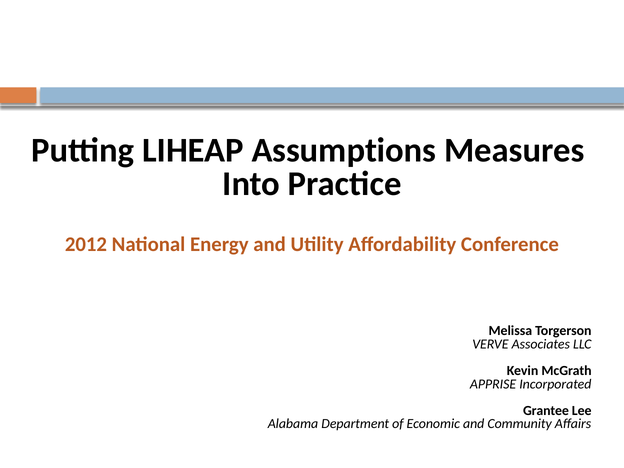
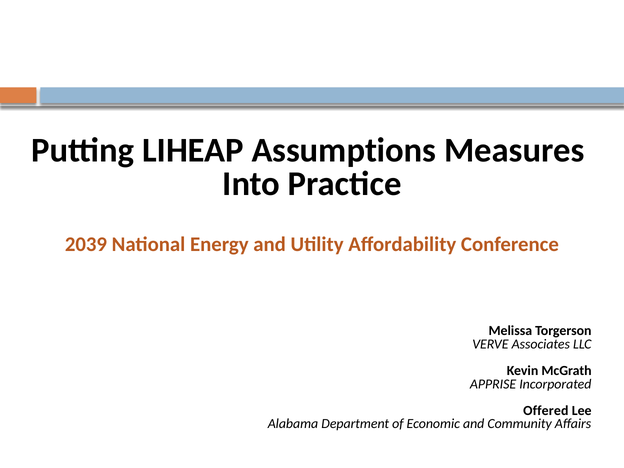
2012: 2012 -> 2039
Grantee: Grantee -> Offered
